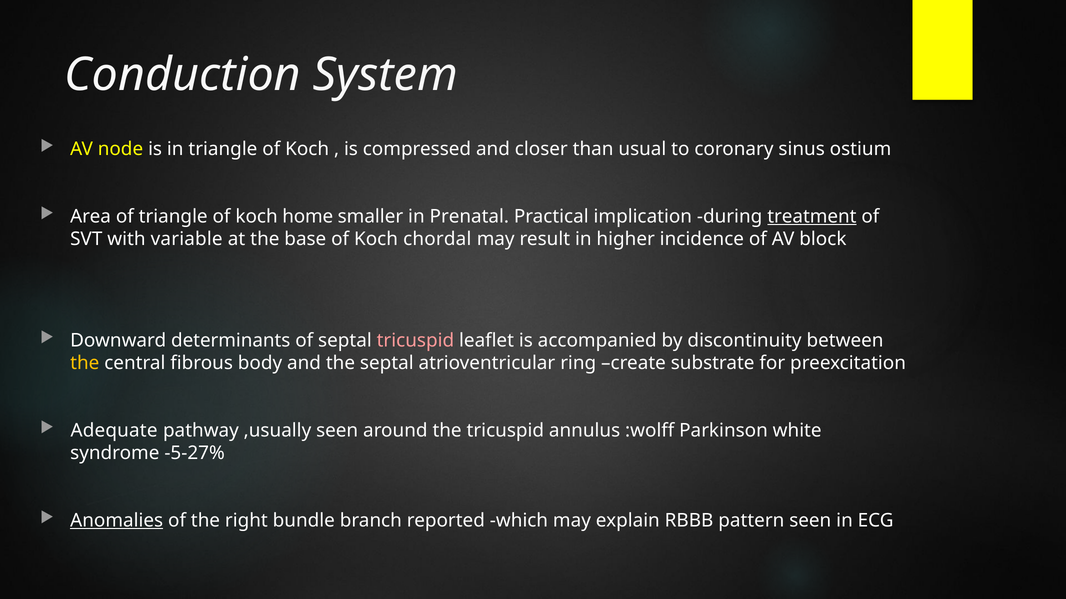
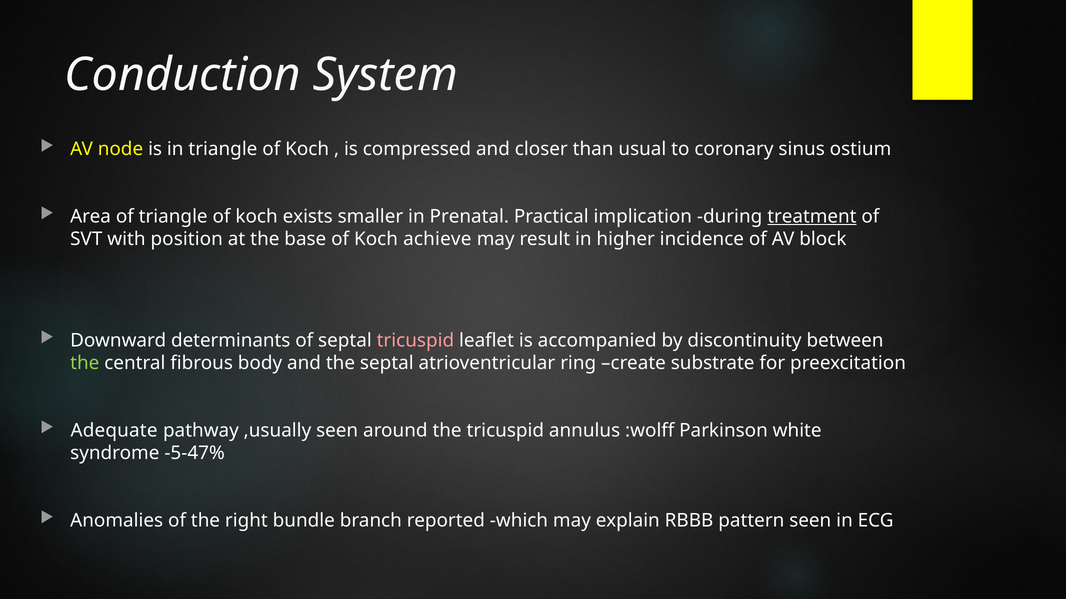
home: home -> exists
variable: variable -> position
chordal: chordal -> achieve
the at (85, 363) colour: yellow -> light green
-5-27%: -5-27% -> -5-47%
Anomalies underline: present -> none
